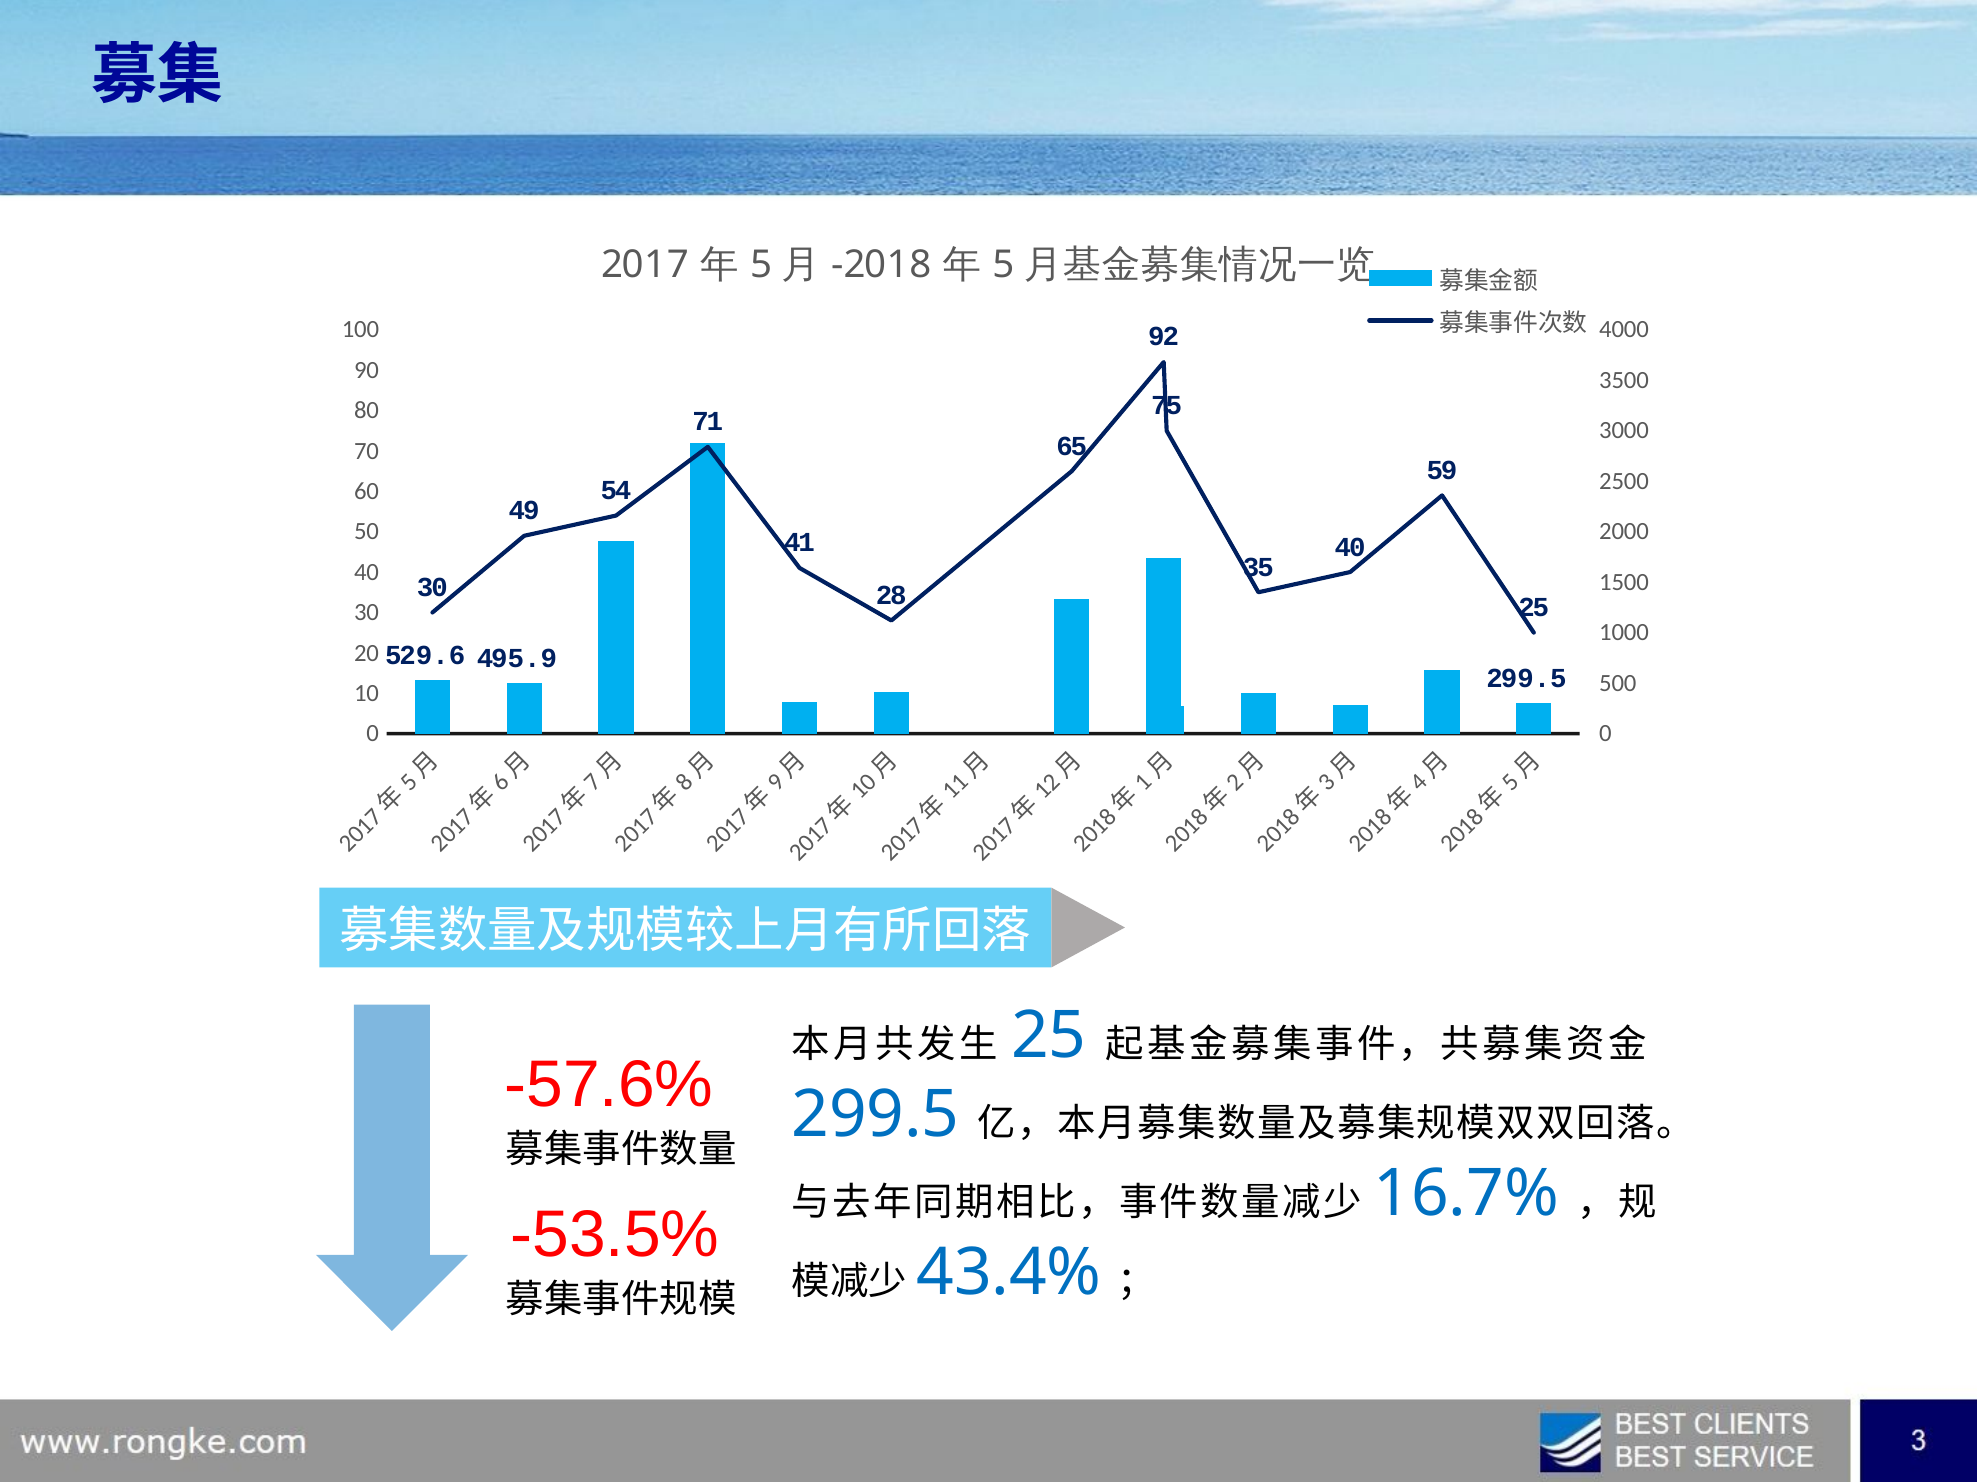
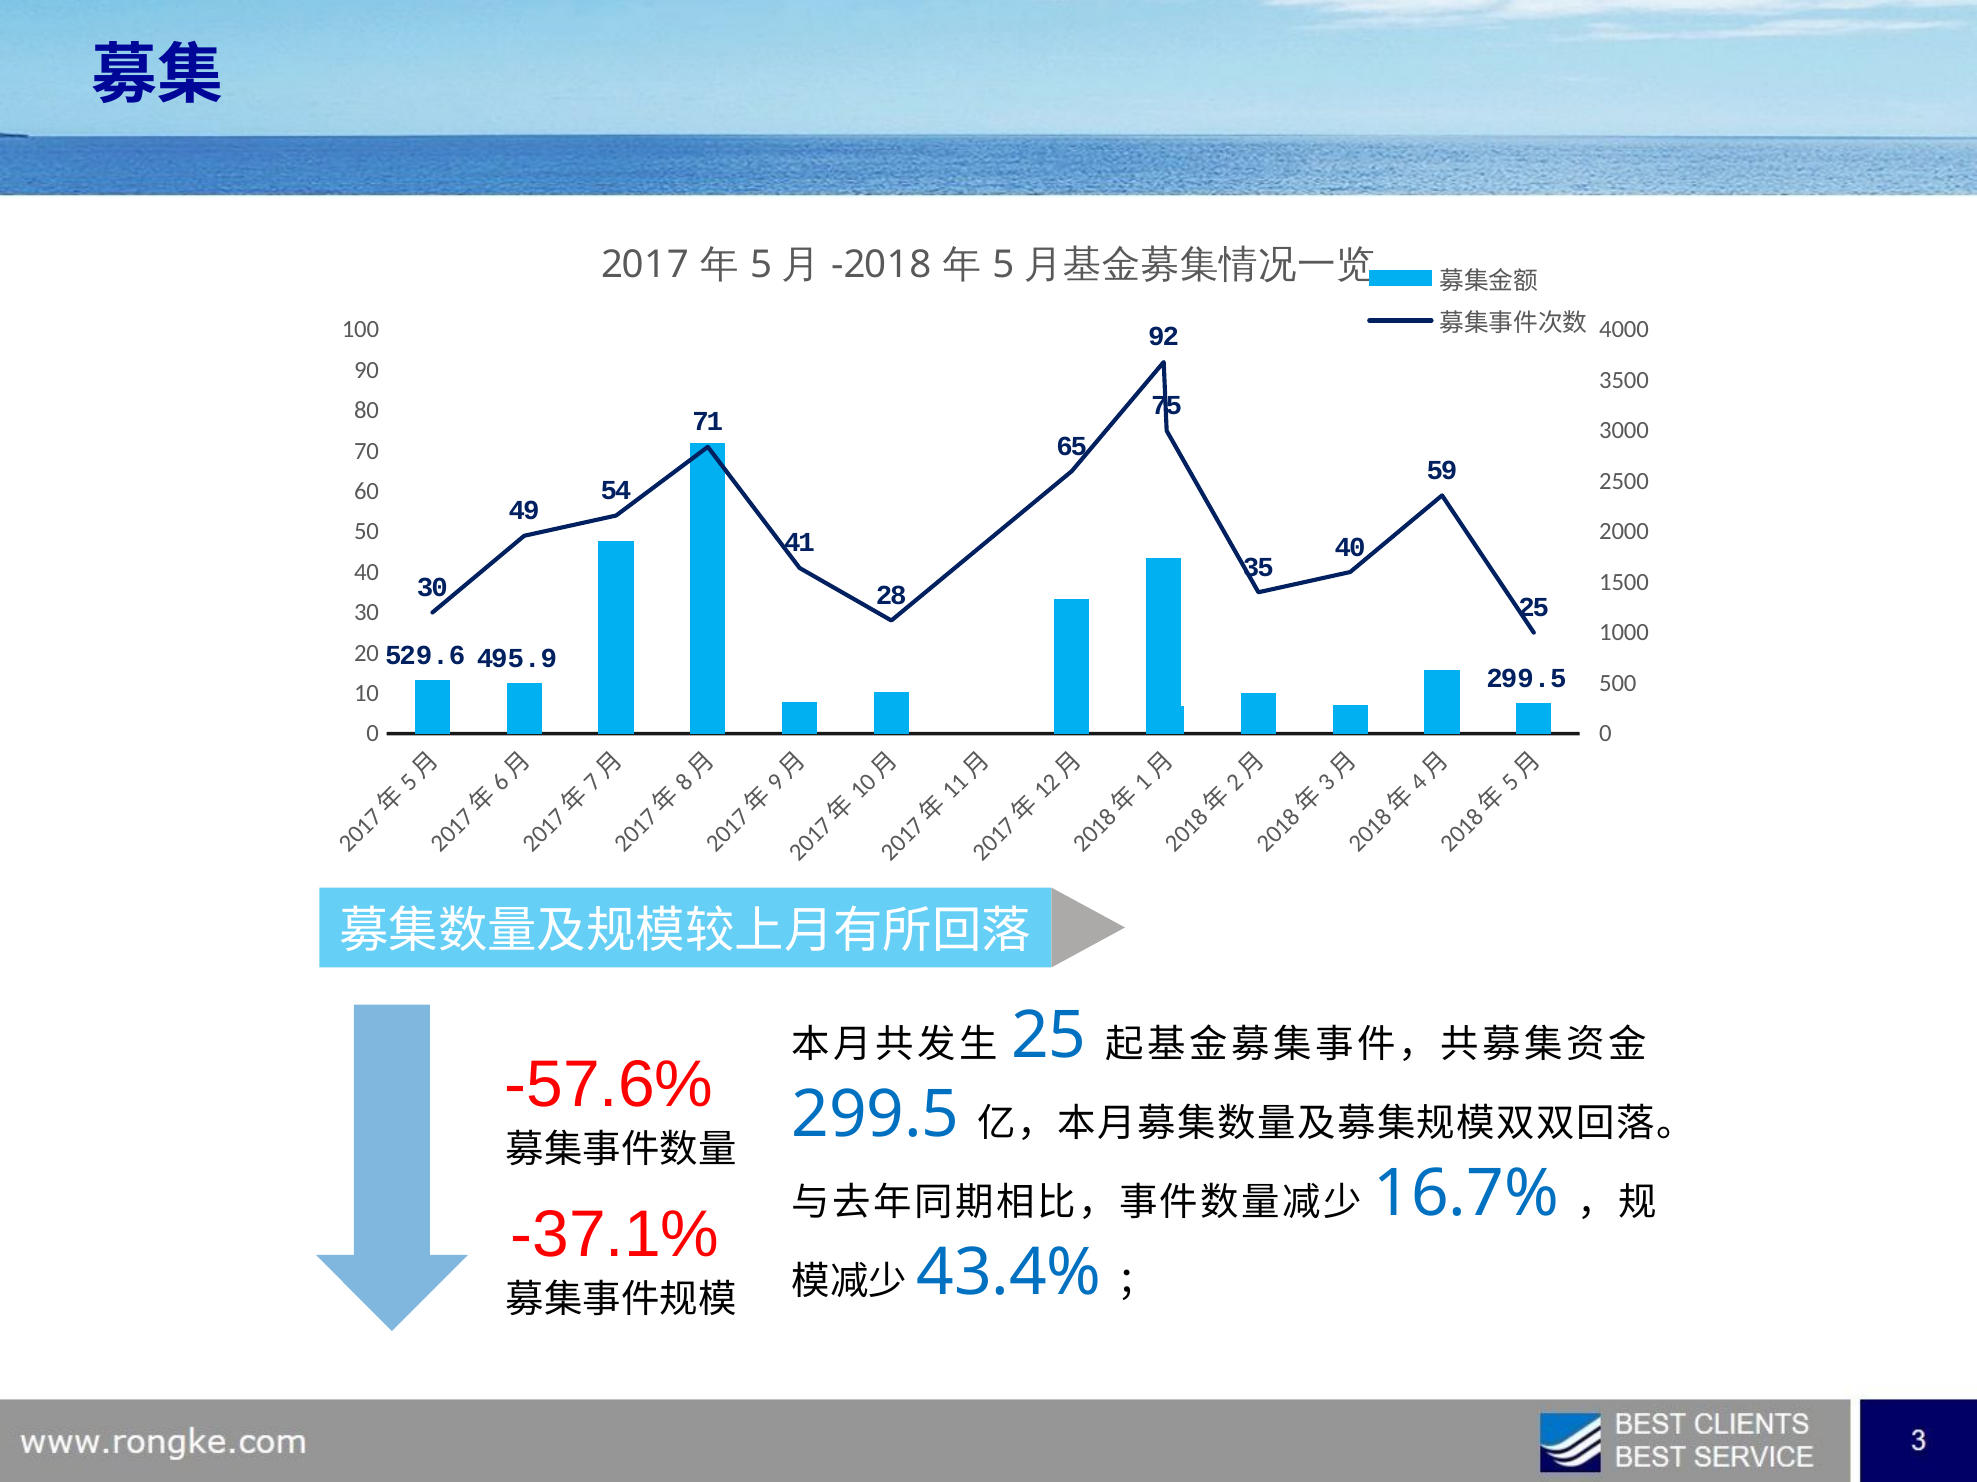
-53.5%: -53.5% -> -37.1%
